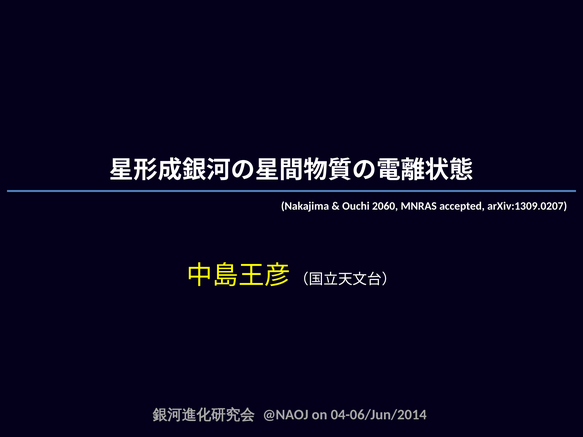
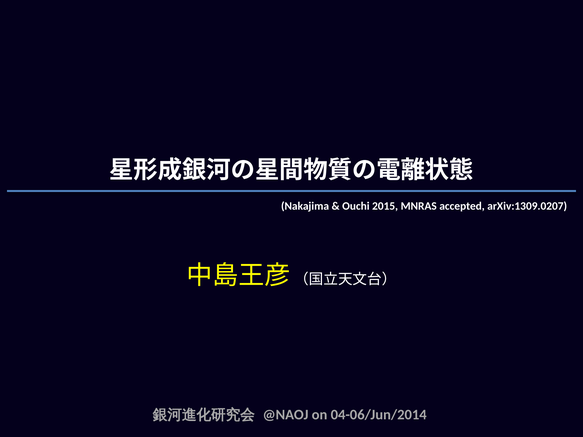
2060: 2060 -> 2015
